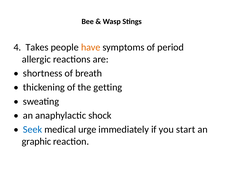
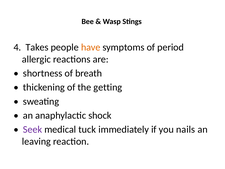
Seek colour: blue -> purple
urge: urge -> tuck
start: start -> nails
graphic: graphic -> leaving
